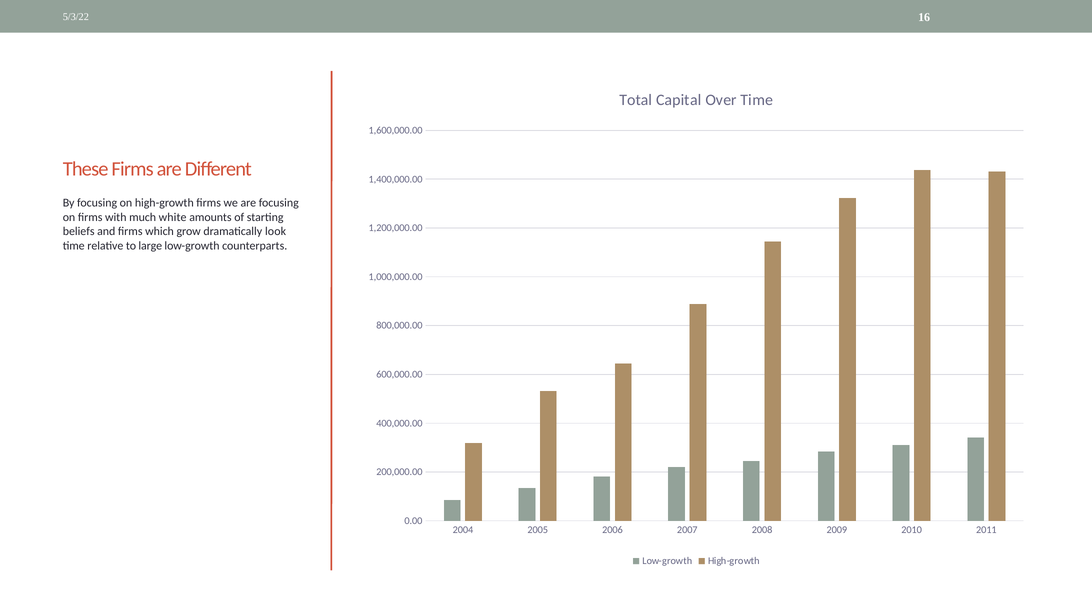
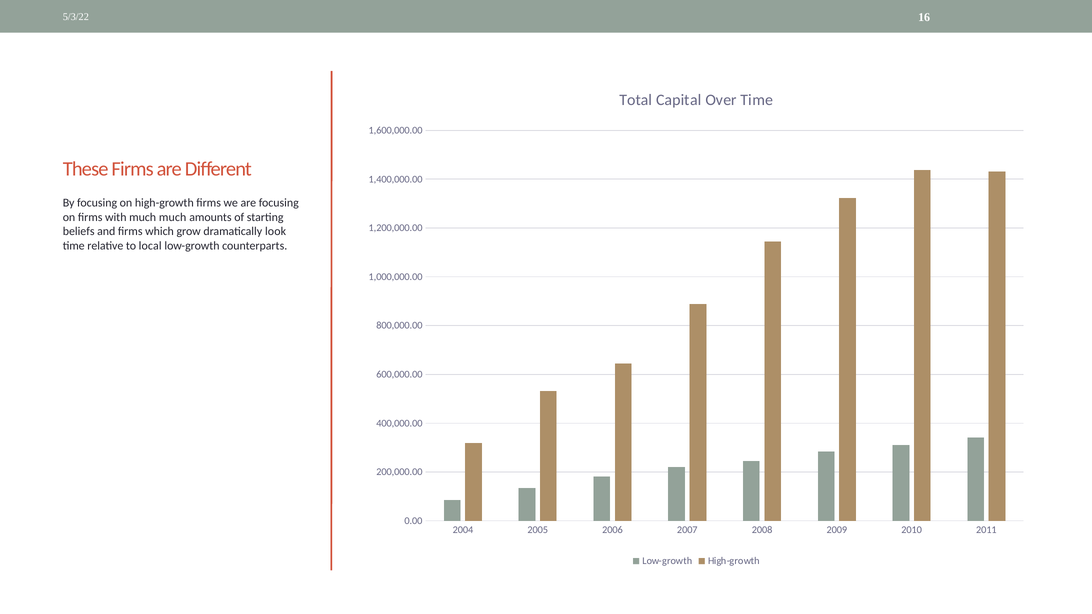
much white: white -> much
large: large -> local
